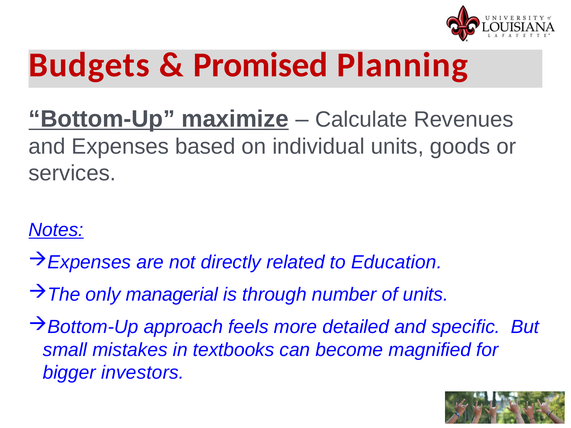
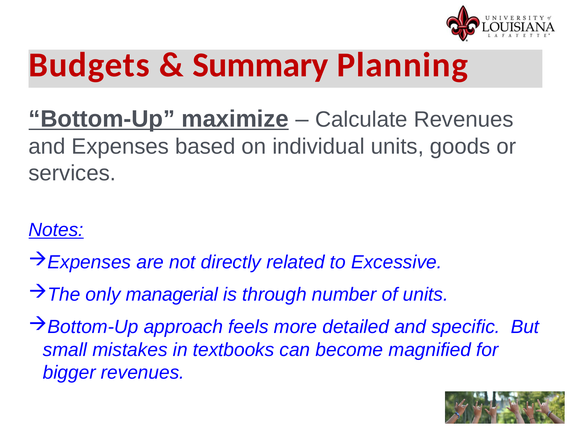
Promised: Promised -> Summary
Education: Education -> Excessive
bigger investors: investors -> revenues
